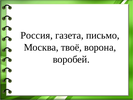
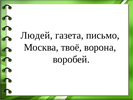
Россия: Россия -> Людей
